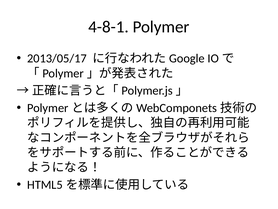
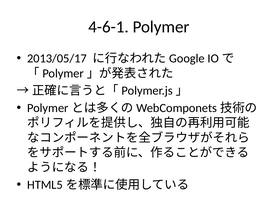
4-8-1: 4-8-1 -> 4-6-1
